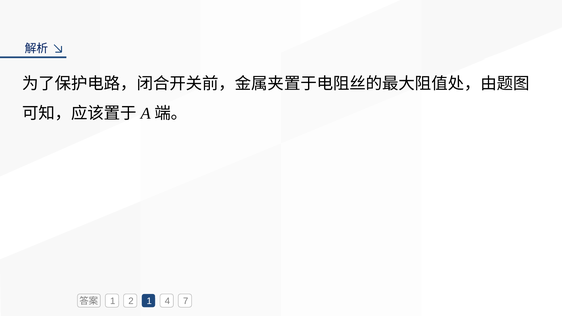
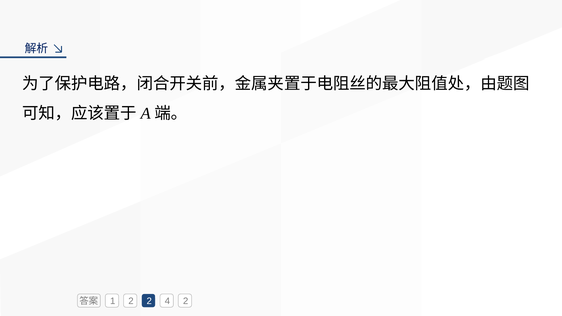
2 1: 1 -> 2
4 7: 7 -> 2
